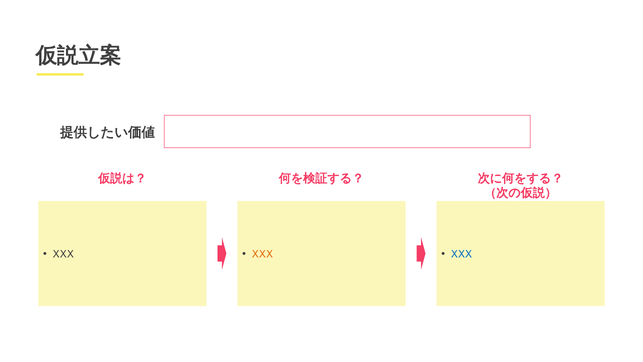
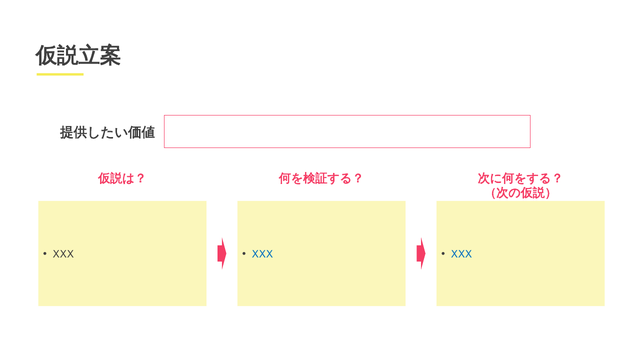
XXX at (262, 254) colour: orange -> blue
